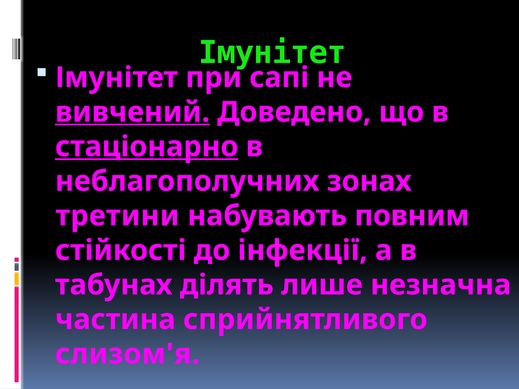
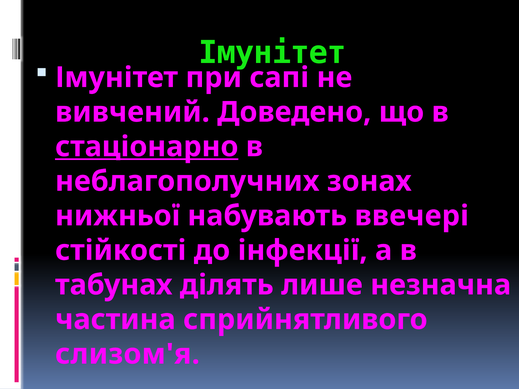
вивчений underline: present -> none
третини: третини -> нижньої
повним: повним -> ввечері
